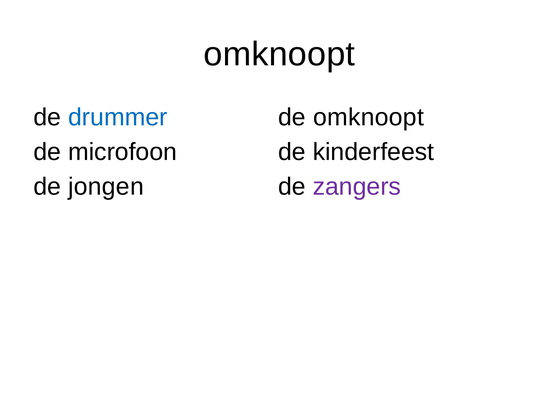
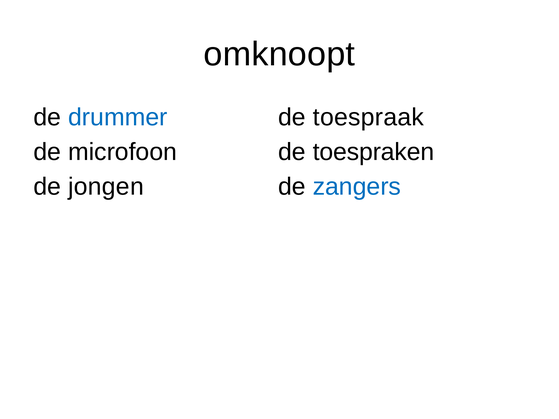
de omknoopt: omknoopt -> toespraak
kinderfeest: kinderfeest -> toespraken
zangers colour: purple -> blue
